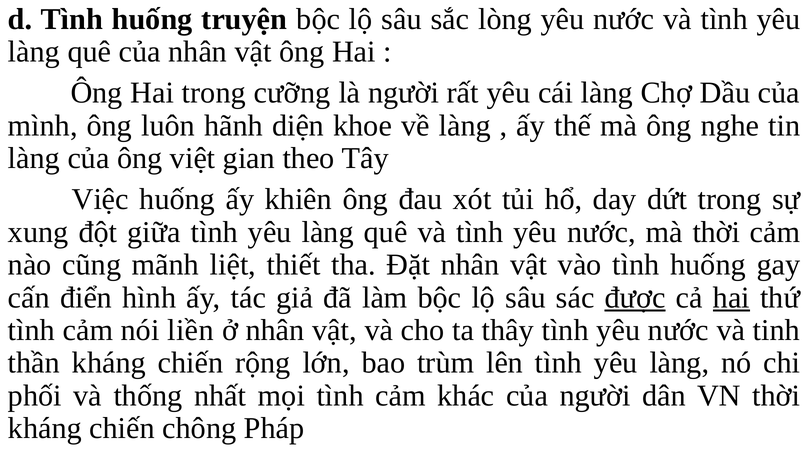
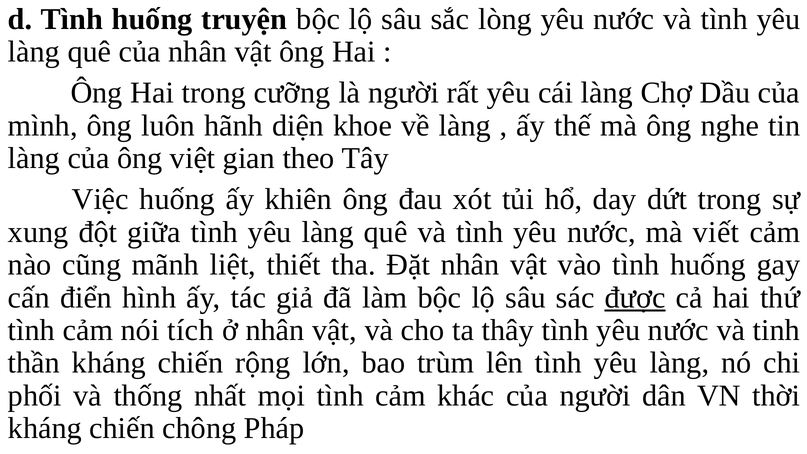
mà thời: thời -> viết
hai at (731, 298) underline: present -> none
liền: liền -> tích
